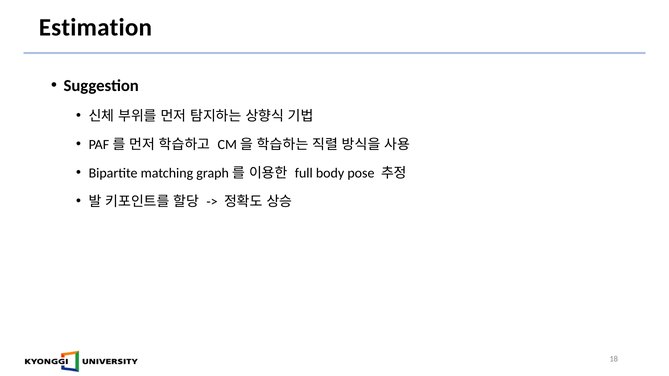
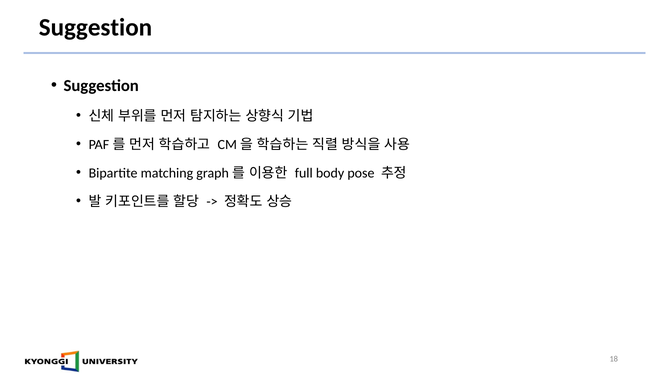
Estimation at (95, 27): Estimation -> Suggestion
